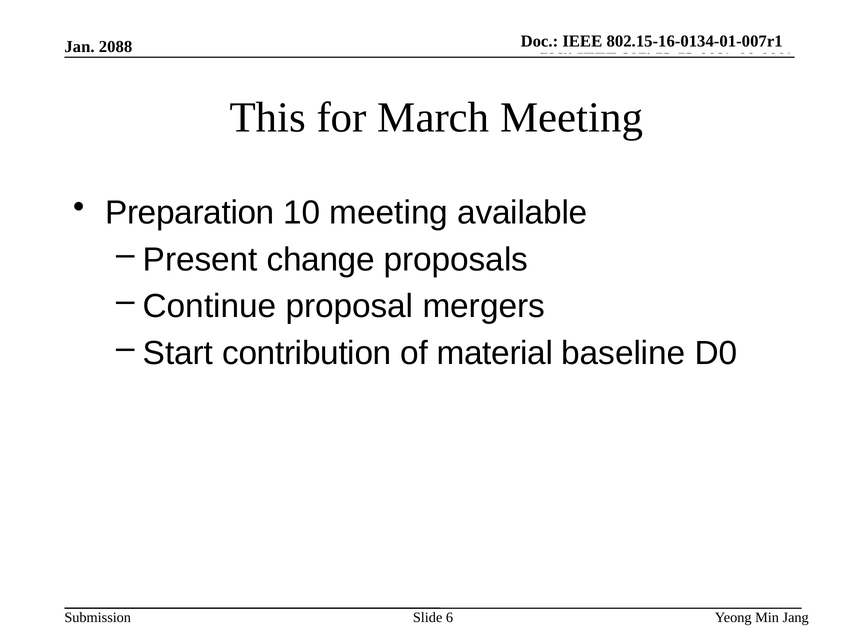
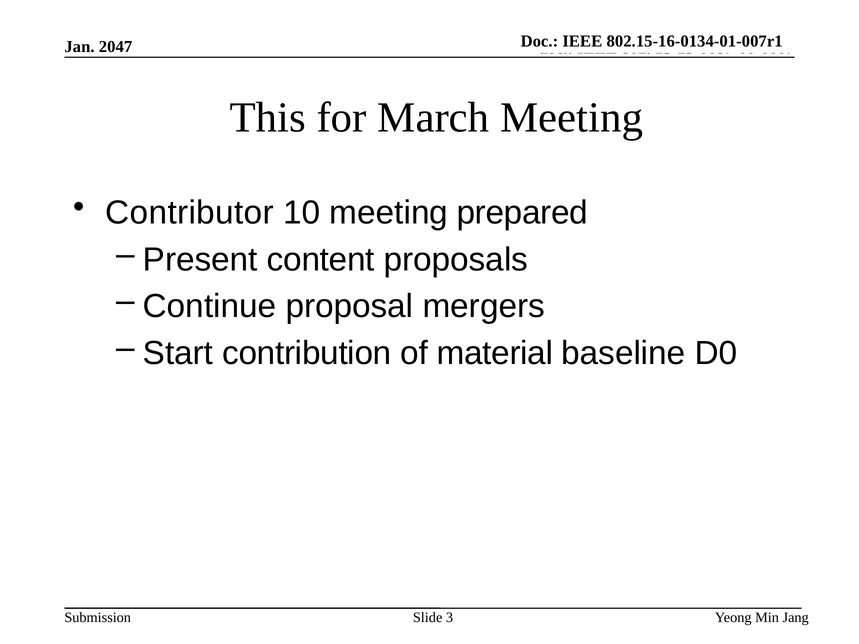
2088: 2088 -> 2047
Preparation: Preparation -> Contributor
available: available -> prepared
change: change -> content
6: 6 -> 3
